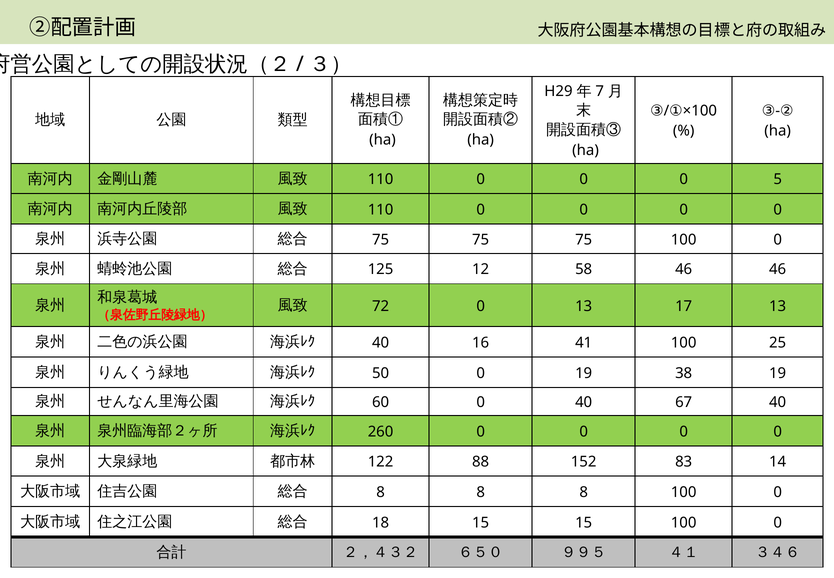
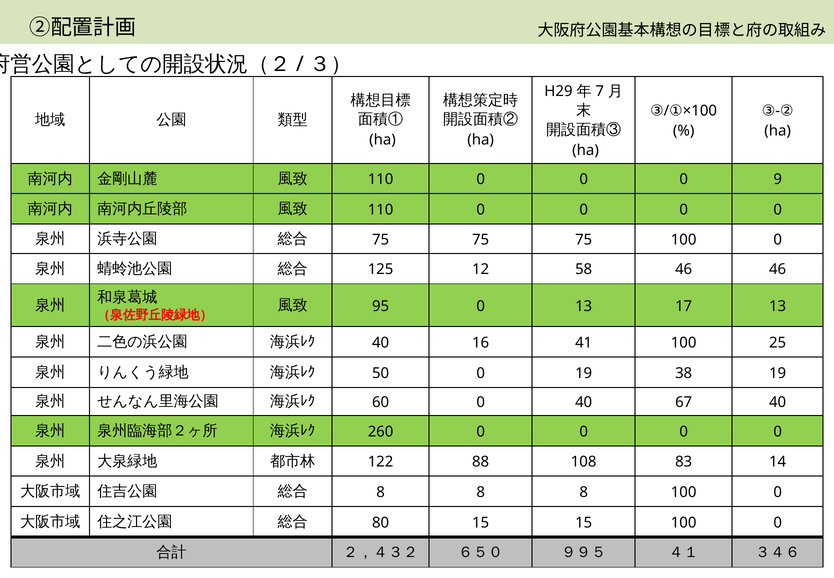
5: 5 -> 9
72: 72 -> 95
152: 152 -> 108
18: 18 -> 80
